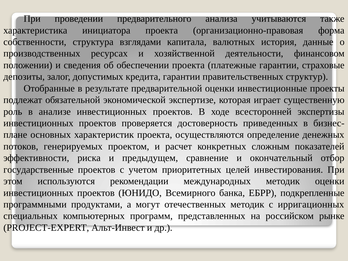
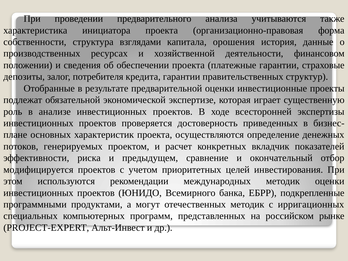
валютных: валютных -> орошения
допустимых: допустимых -> потребителя
сложным: сложным -> вкладчик
государственные: государственные -> модифицируется
